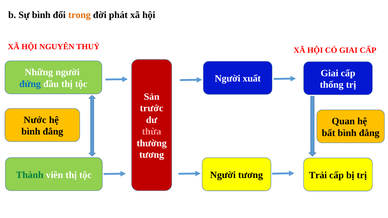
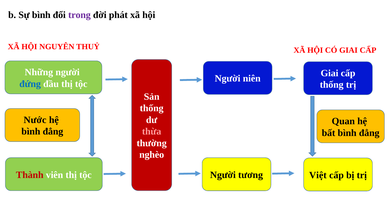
trong colour: orange -> purple
xuất: xuất -> niên
trước at (152, 108): trước -> thống
tương at (152, 155): tương -> nghèo
Thành colour: green -> red
Trải: Trải -> Việt
